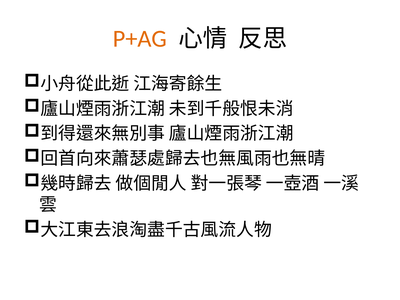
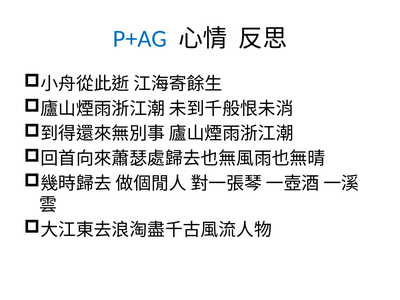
P+AG colour: orange -> blue
